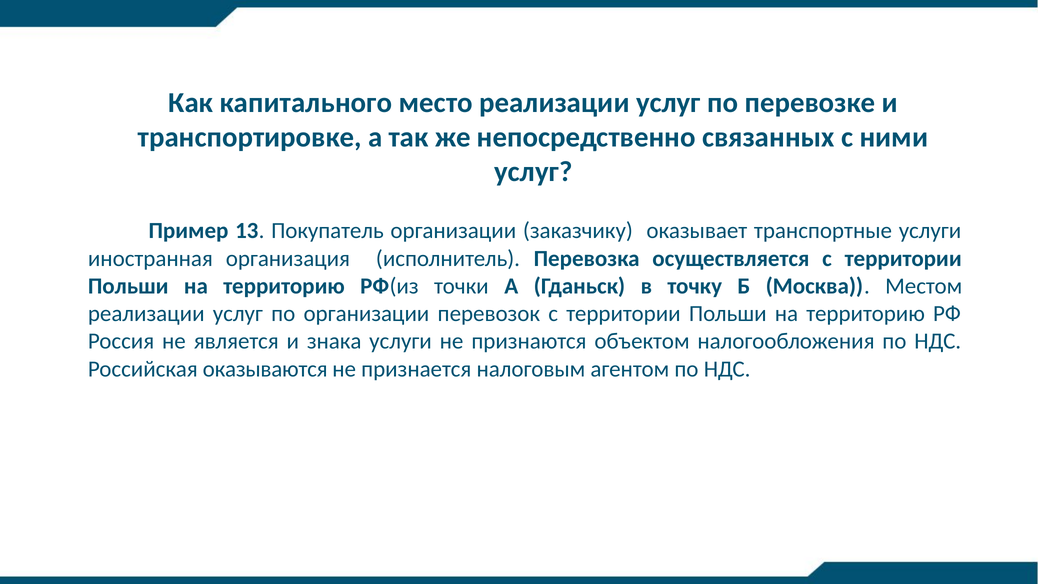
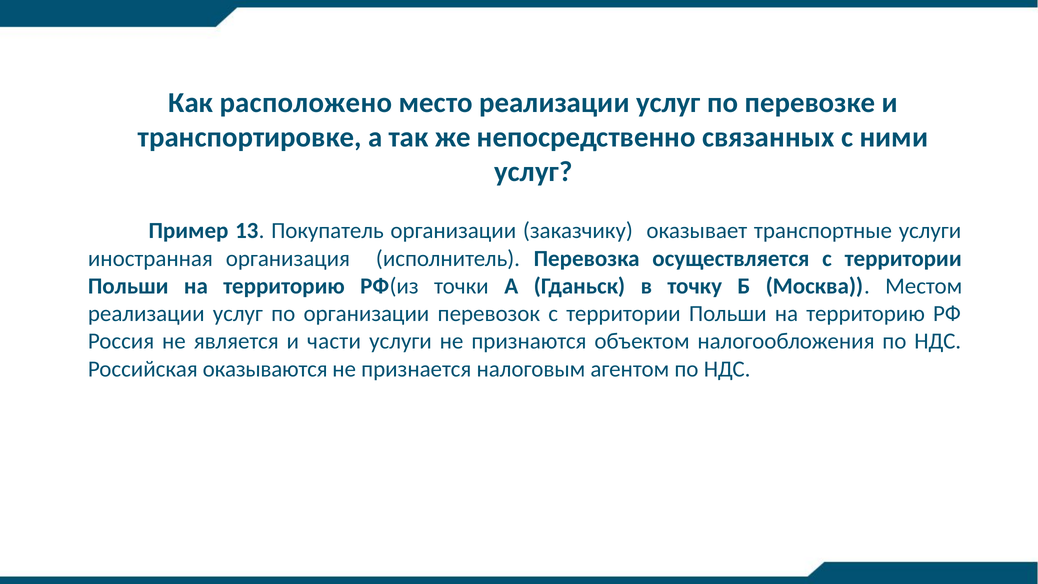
капитального: капитального -> расположено
знака: знака -> части
